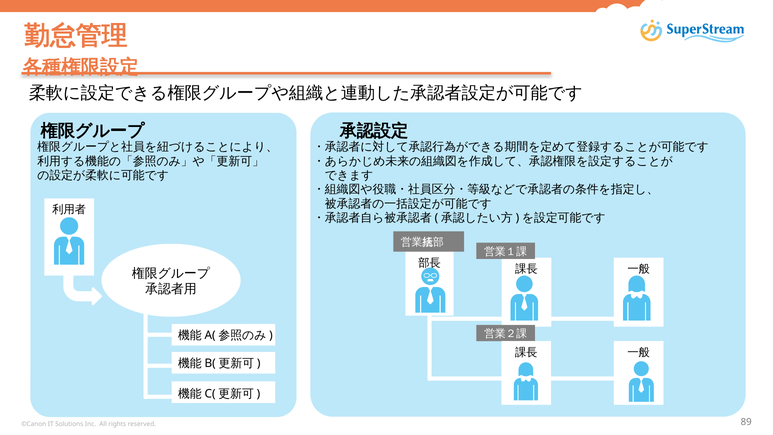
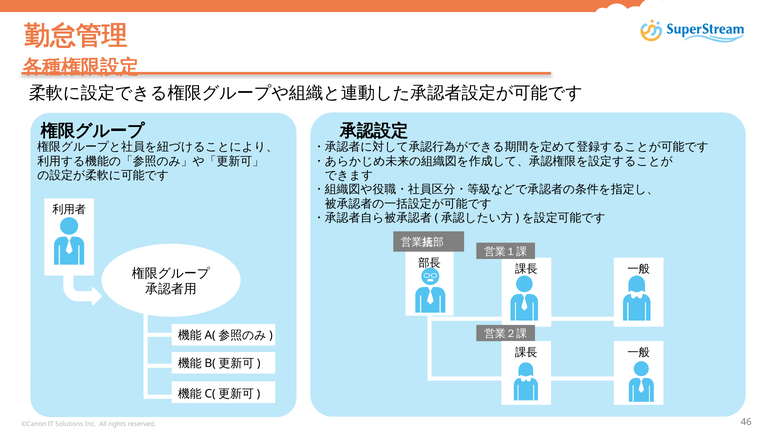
89: 89 -> 46
